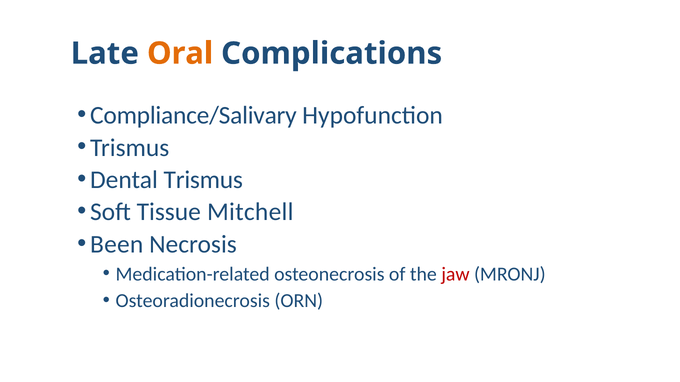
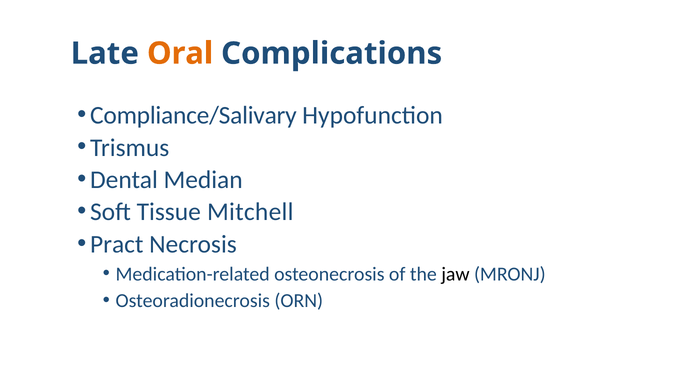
Dental Trismus: Trismus -> Median
Been: Been -> Pract
jaw colour: red -> black
